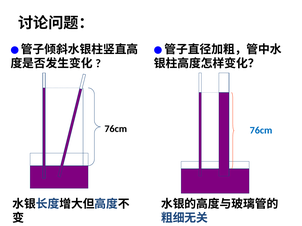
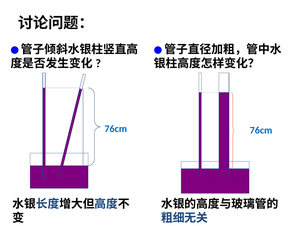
76cm at (116, 129) colour: black -> blue
